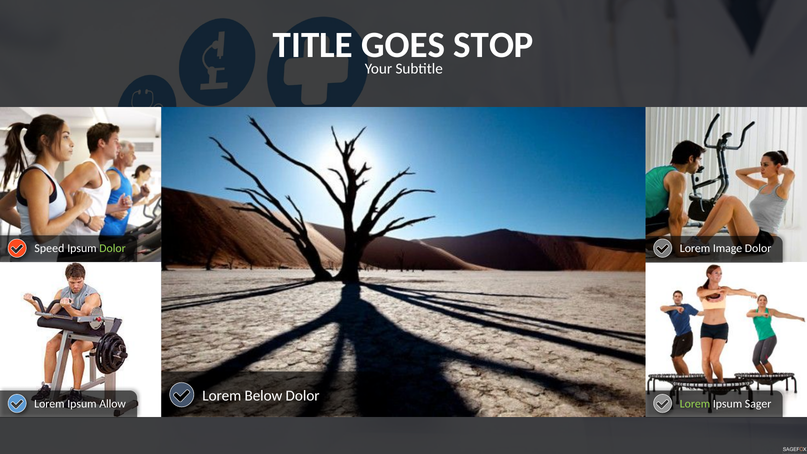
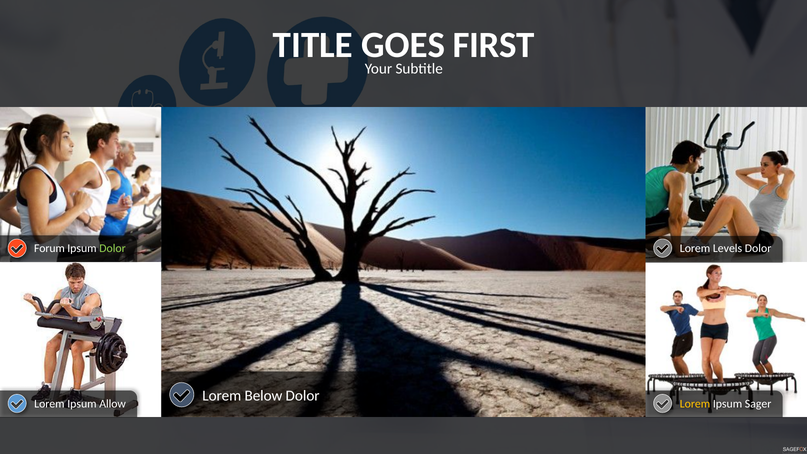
STOP: STOP -> FIRST
Speed: Speed -> Forum
Image: Image -> Levels
Lorem at (695, 404) colour: light green -> yellow
